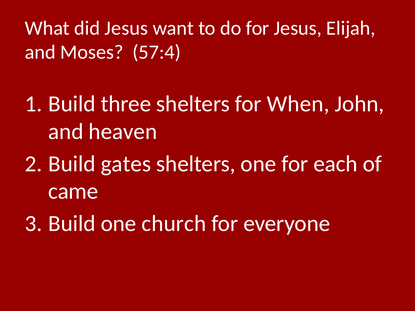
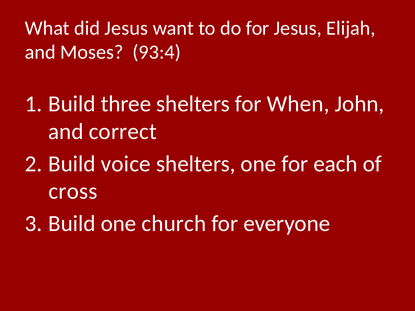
57:4: 57:4 -> 93:4
heaven: heaven -> correct
gates: gates -> voice
came: came -> cross
